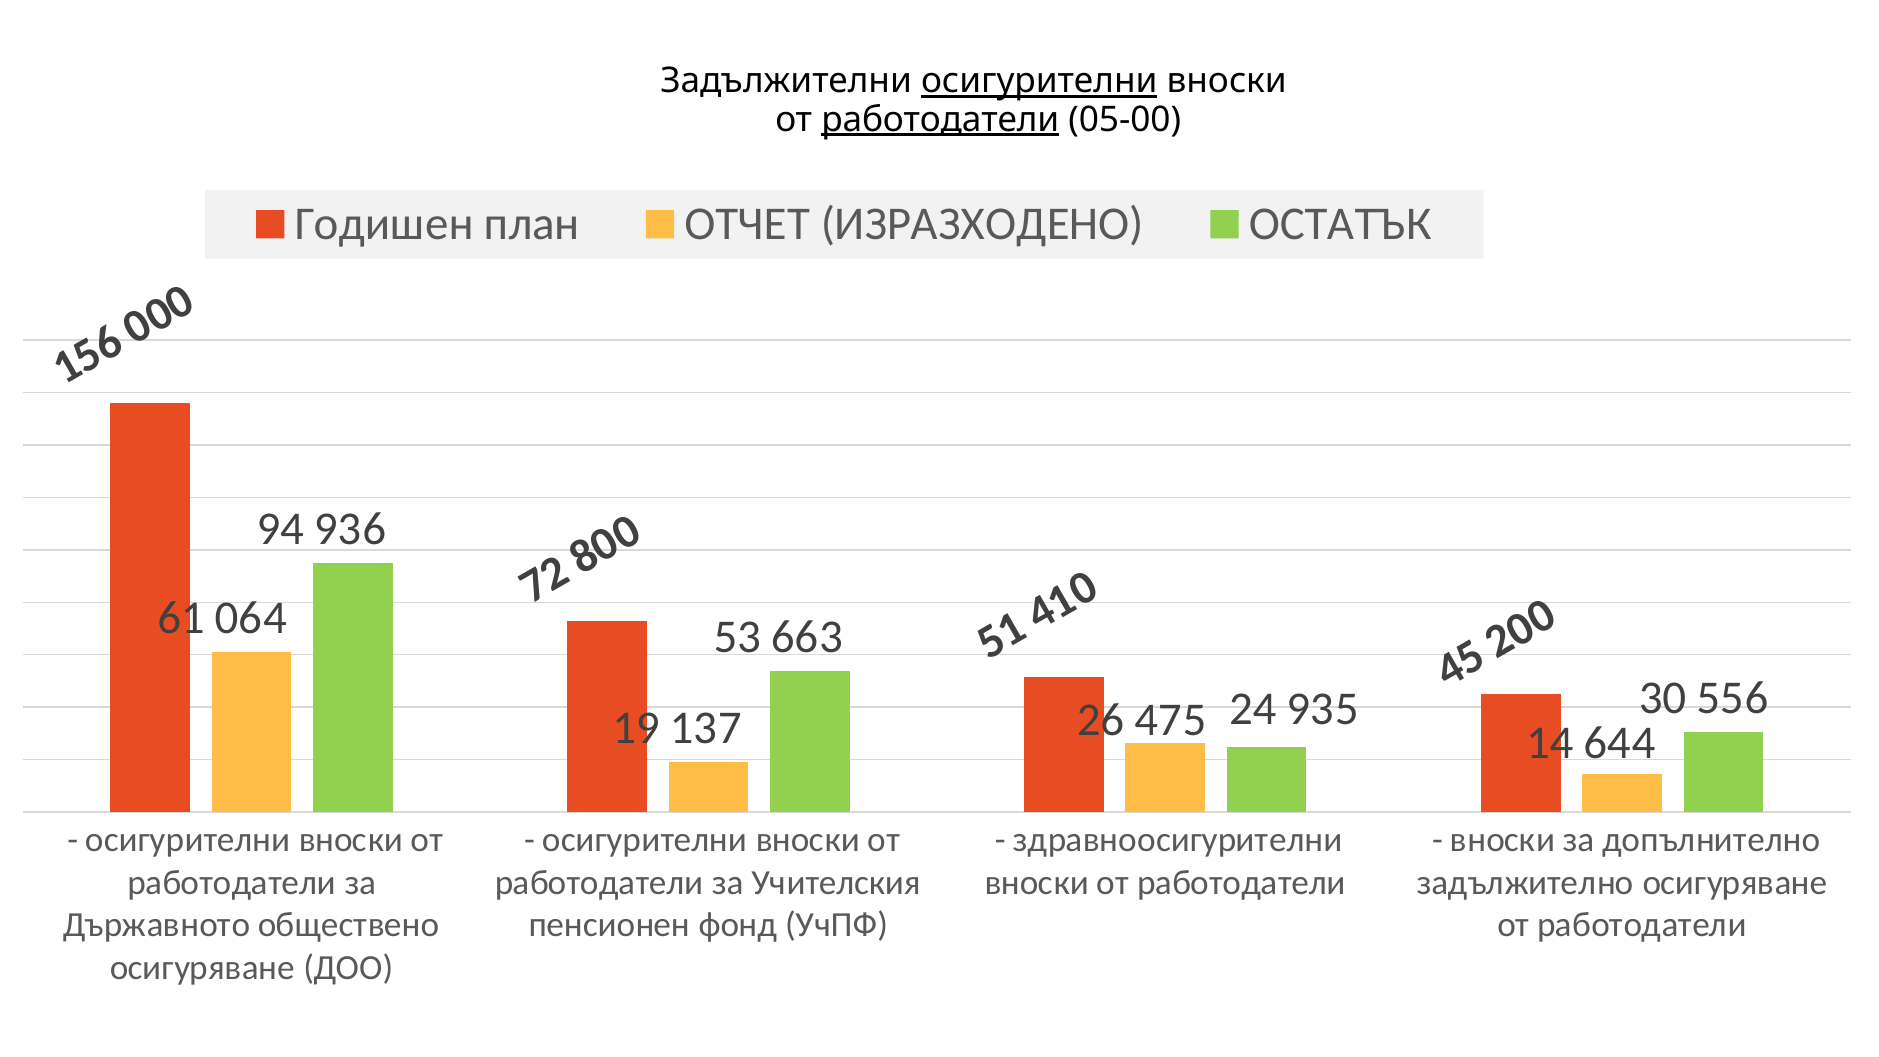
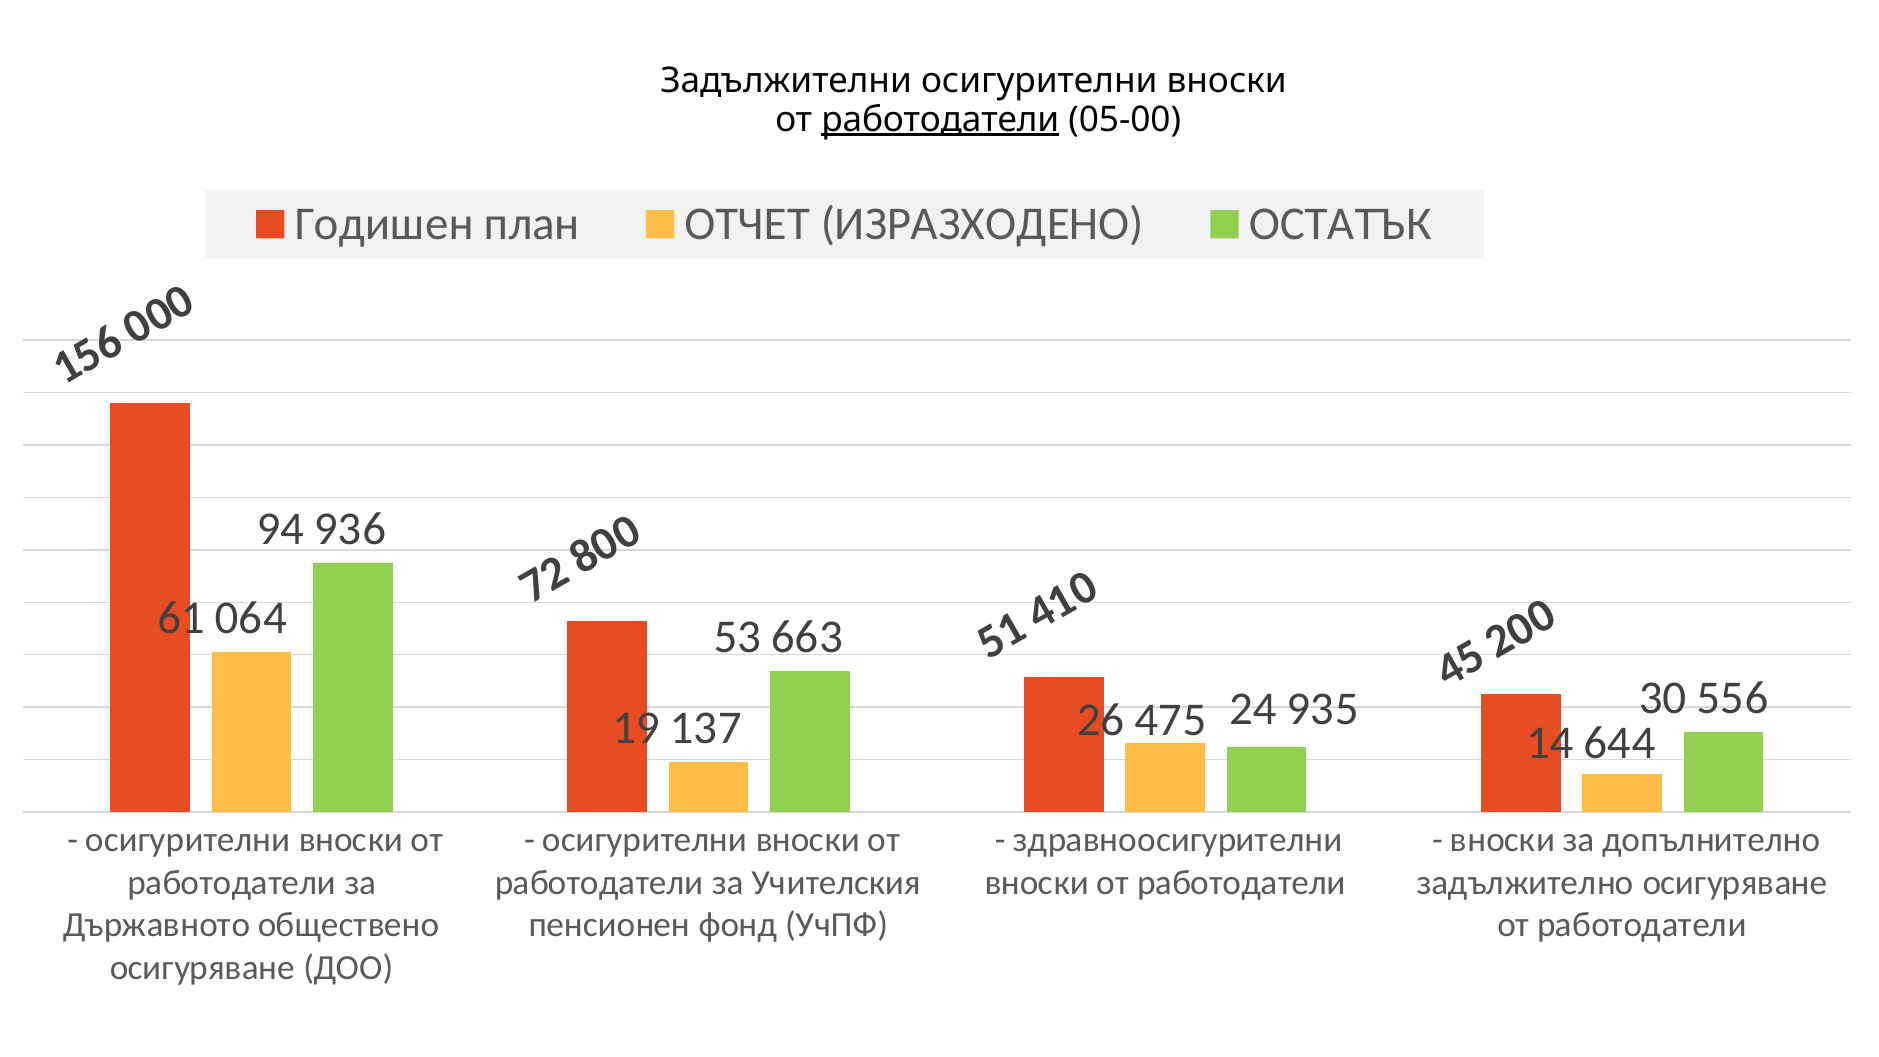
осигурителни at (1039, 81) underline: present -> none
